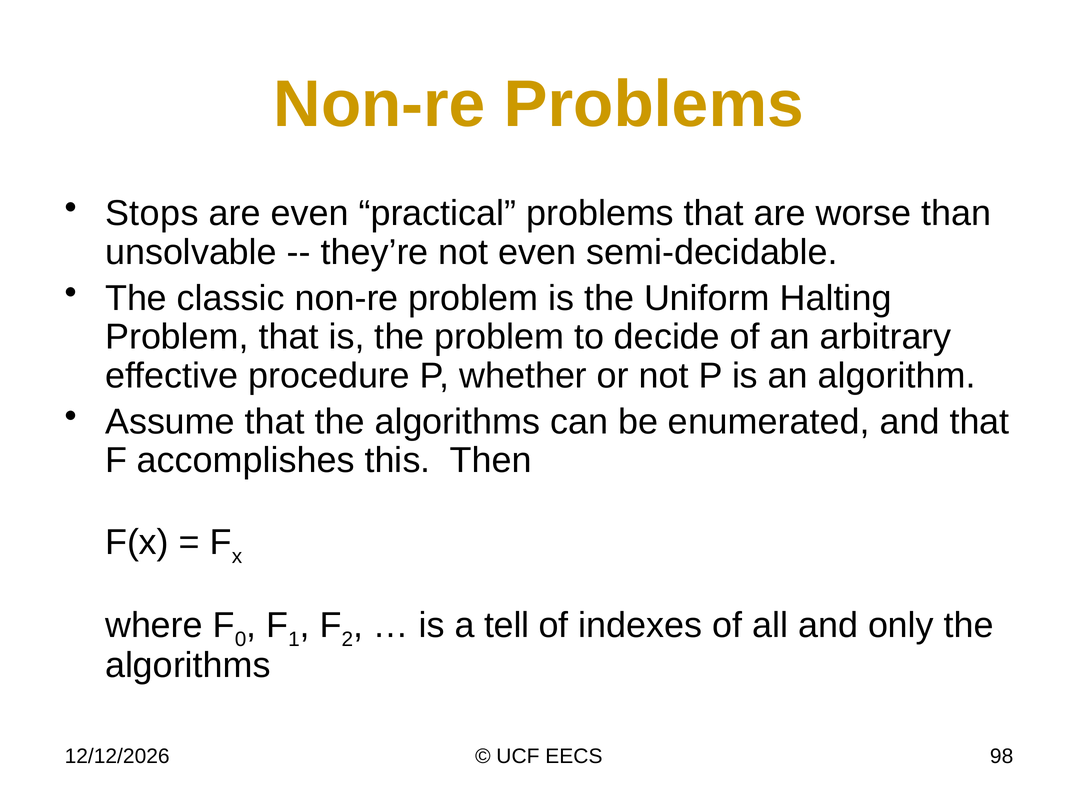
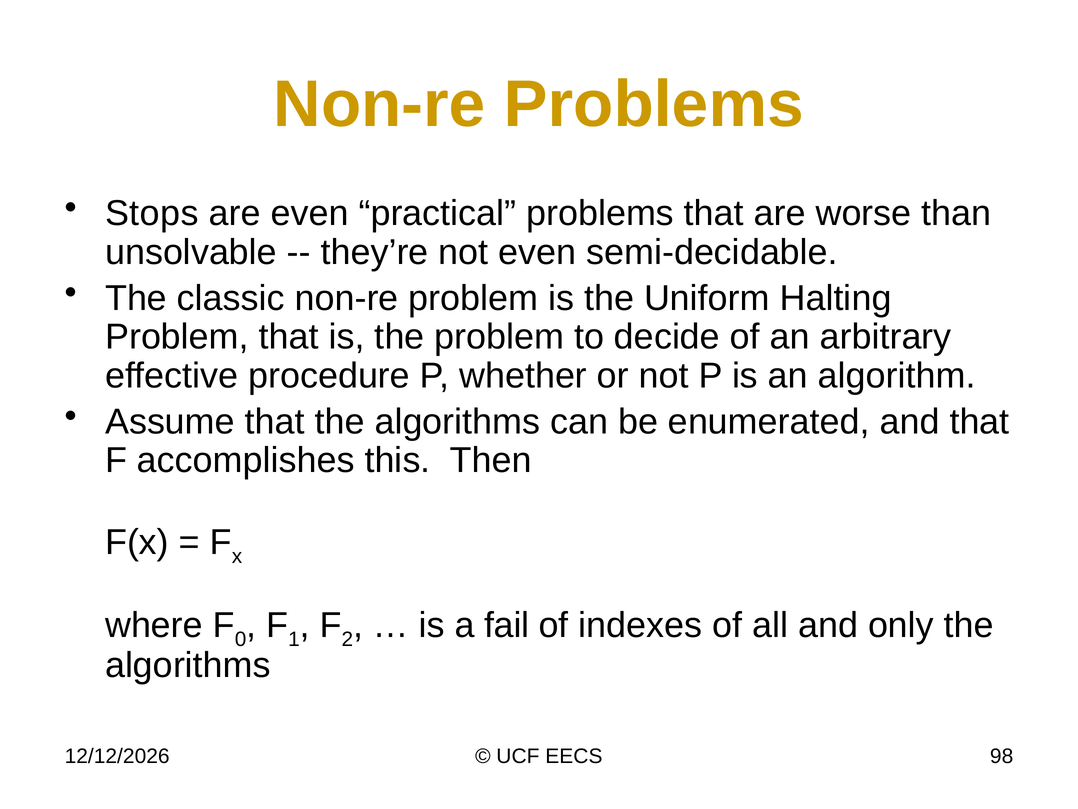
tell: tell -> fail
